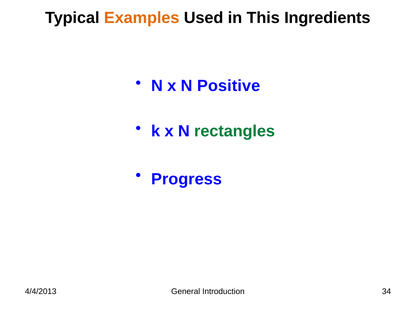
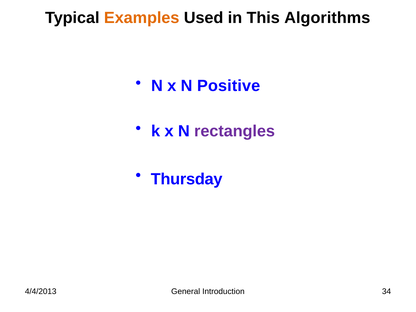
Ingredients: Ingredients -> Algorithms
rectangles colour: green -> purple
Progress: Progress -> Thursday
